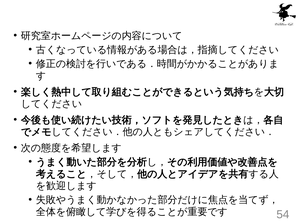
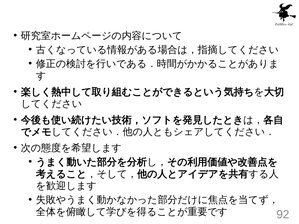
54: 54 -> 92
